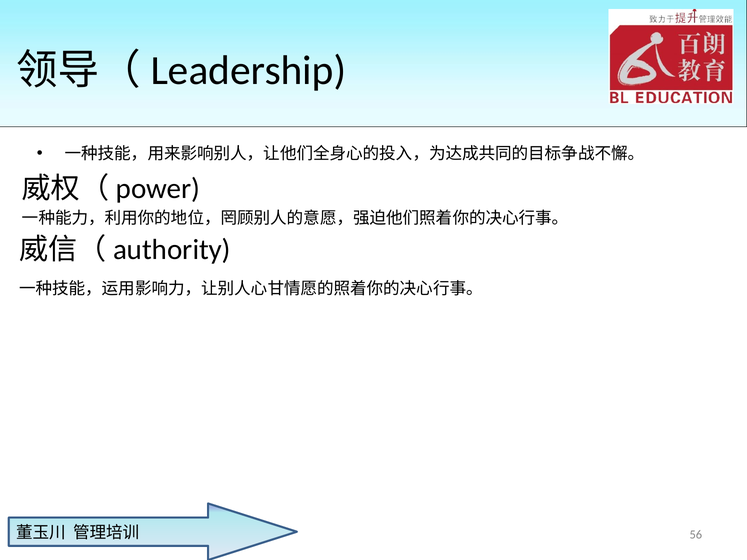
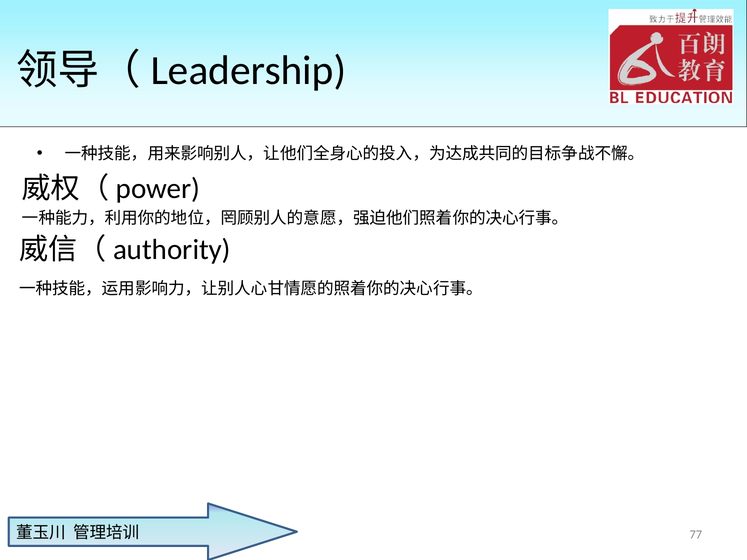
56: 56 -> 77
